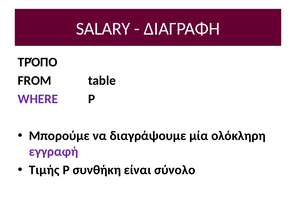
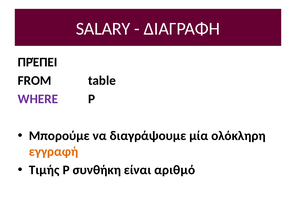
ΤΡΌΠΟ: ΤΡΌΠΟ -> ΠΡΈΠΕΙ
εγγραφή colour: purple -> orange
σύνολο: σύνολο -> αριθμό
